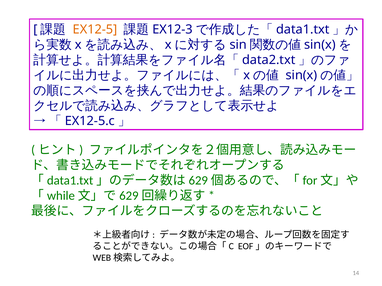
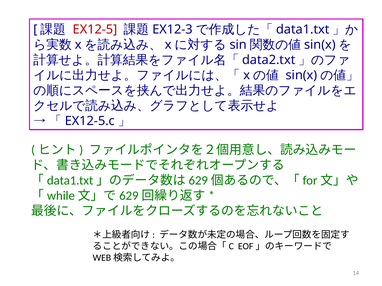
EX12-5 colour: orange -> red
